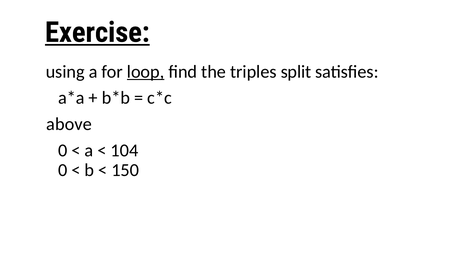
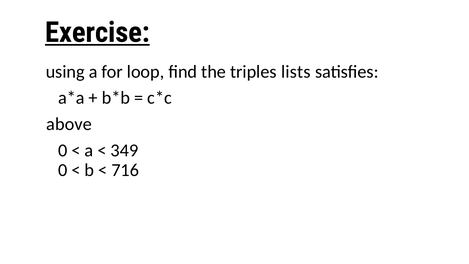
loop underline: present -> none
split: split -> lists
104: 104 -> 349
150: 150 -> 716
